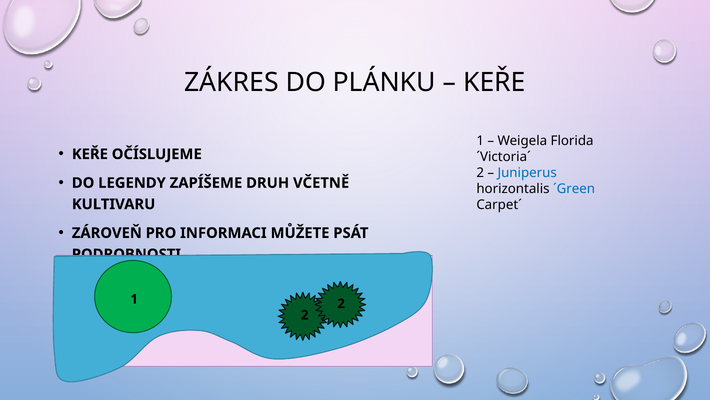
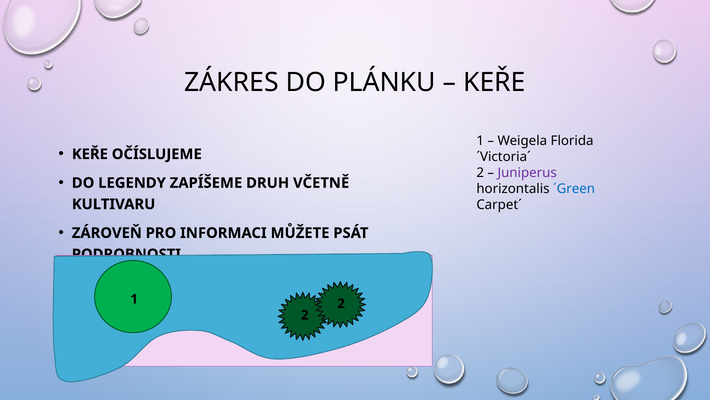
Juniperus colour: blue -> purple
